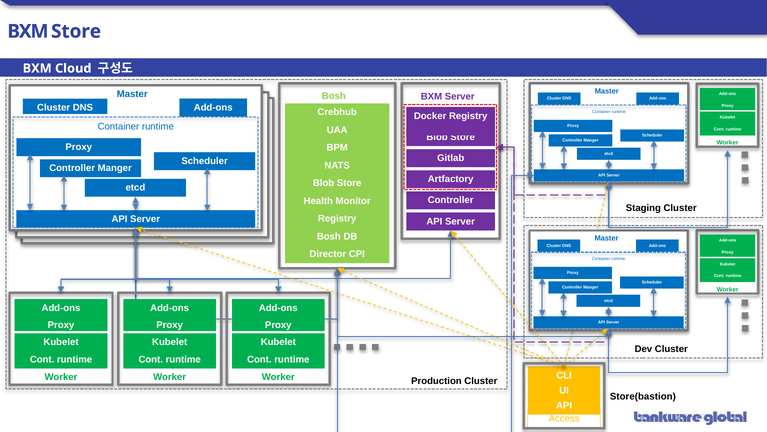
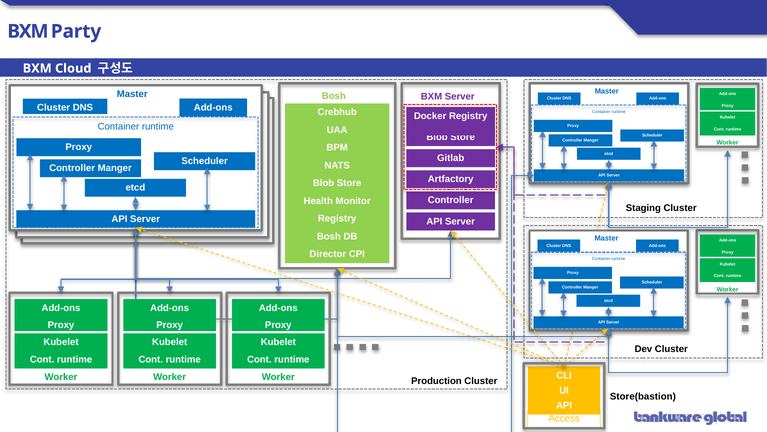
BXM Store: Store -> Party
